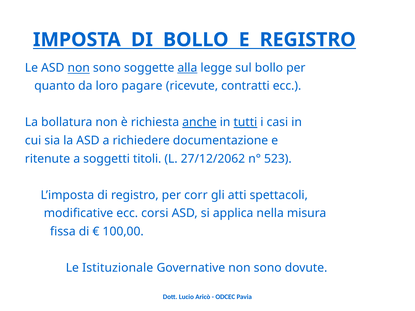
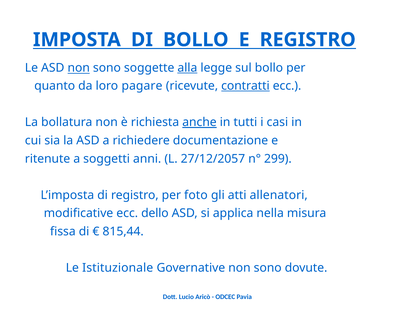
contratti underline: none -> present
tutti underline: present -> none
titoli: titoli -> anni
27/12/2062: 27/12/2062 -> 27/12/2057
523: 523 -> 299
corr: corr -> foto
spettacoli: spettacoli -> allenatori
corsi: corsi -> dello
100,00: 100,00 -> 815,44
